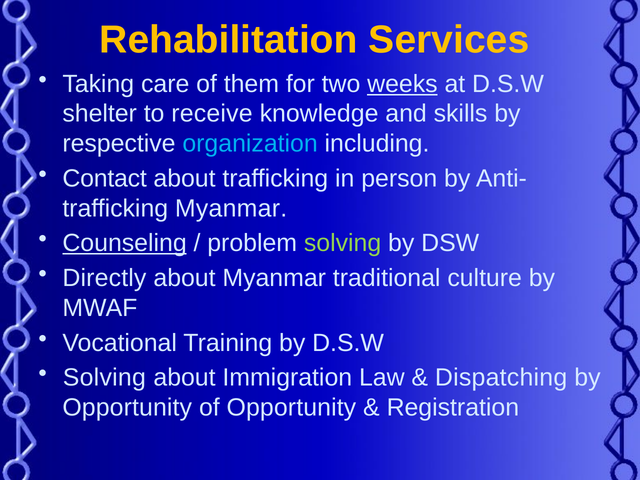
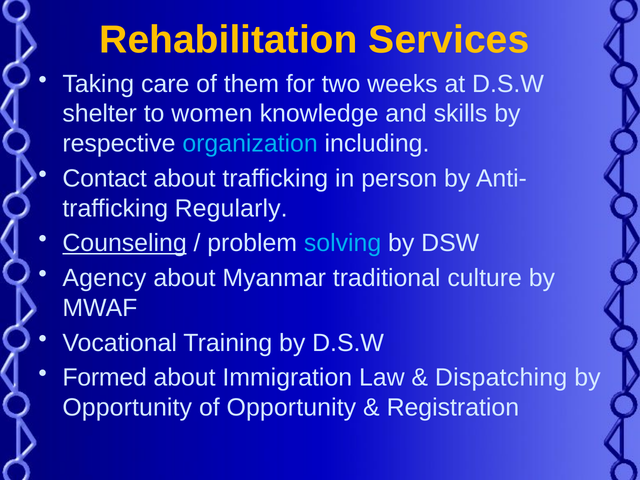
weeks underline: present -> none
receive: receive -> women
trafficking Myanmar: Myanmar -> Regularly
solving at (343, 243) colour: light green -> light blue
Directly: Directly -> Agency
Solving at (104, 378): Solving -> Formed
